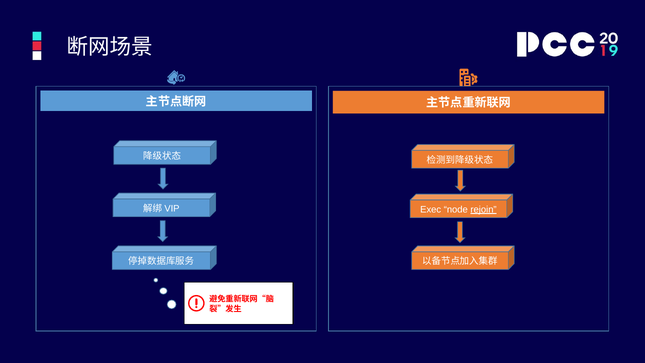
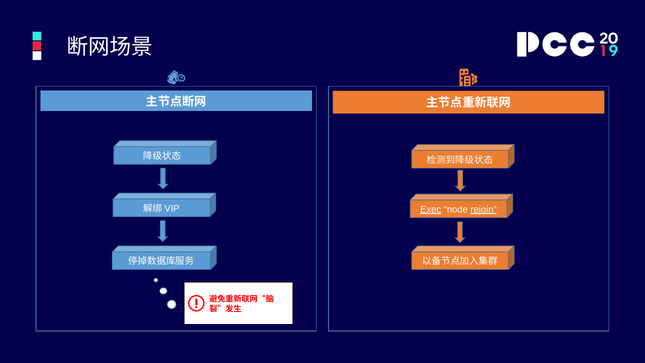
Exec underline: none -> present
